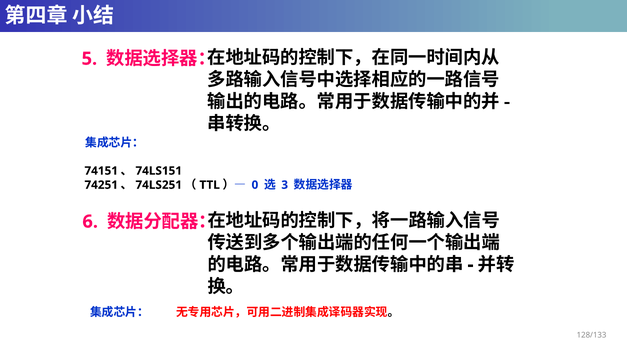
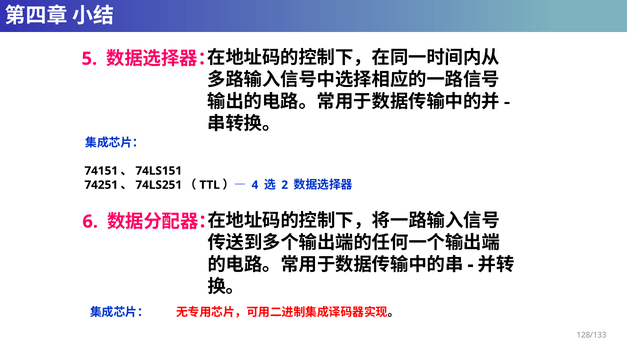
0: 0 -> 4
3: 3 -> 2
